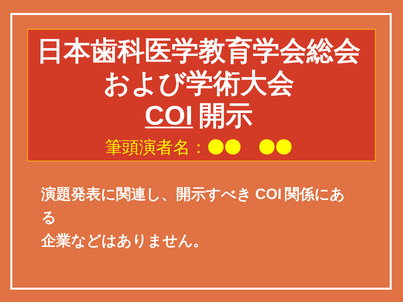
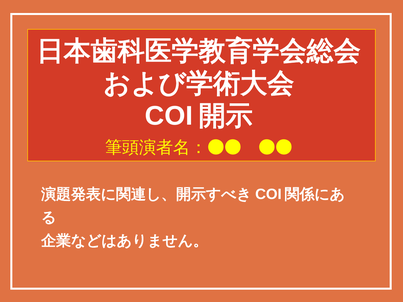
COI underline: present -> none
